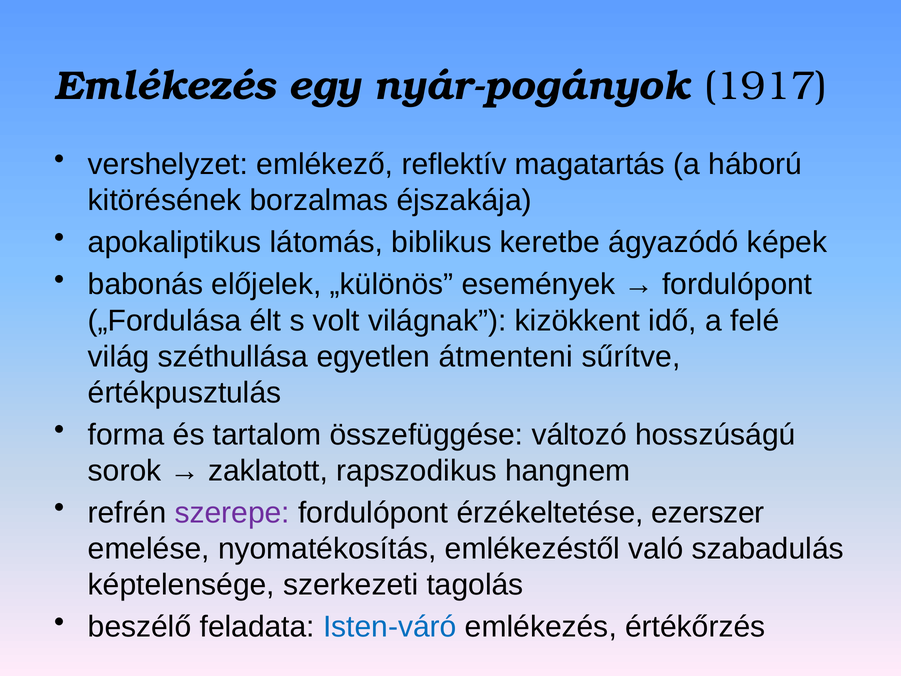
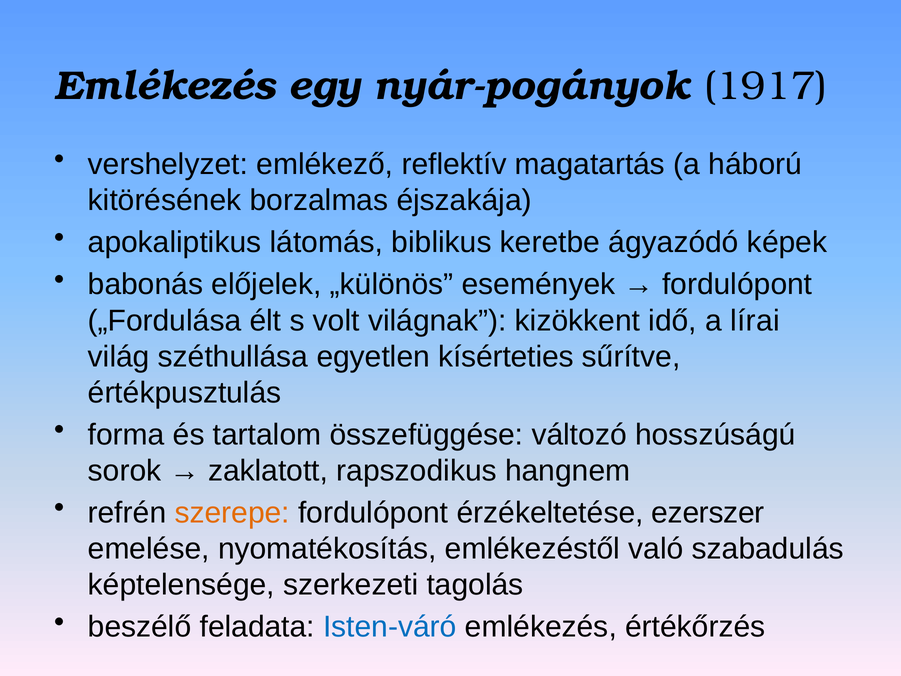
felé: felé -> lírai
átmenteni: átmenteni -> kísérteties
szerepe colour: purple -> orange
